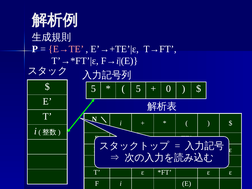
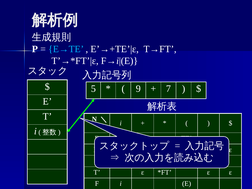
E→TE colour: pink -> light blue
5 at (138, 89): 5 -> 9
0: 0 -> 7
